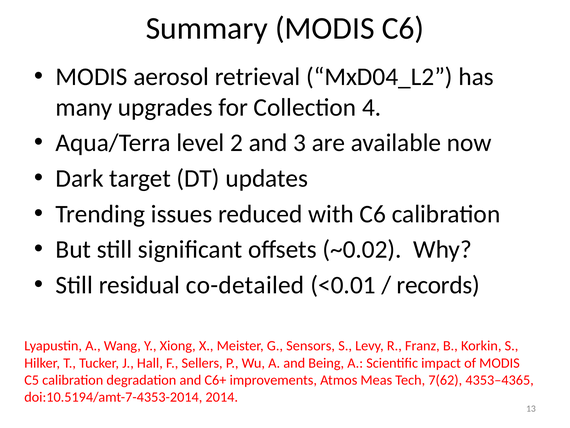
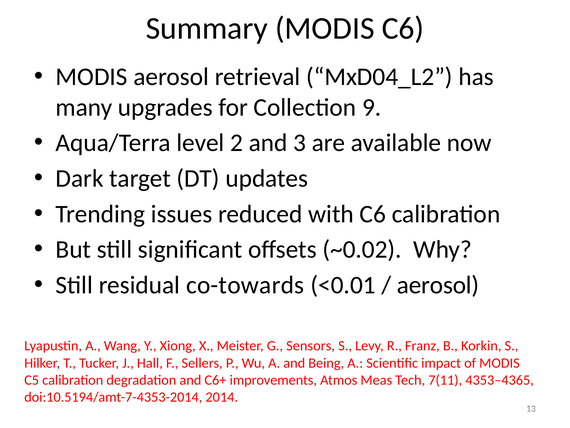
4: 4 -> 9
co-detailed: co-detailed -> co-towards
records at (438, 285): records -> aerosol
7(62: 7(62 -> 7(11
